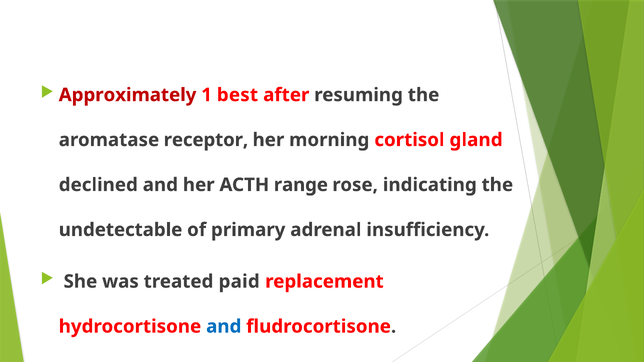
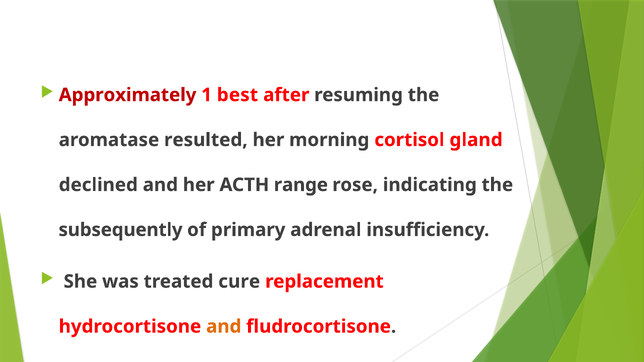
receptor: receptor -> resulted
undetectable: undetectable -> subsequently
paid: paid -> cure
and at (224, 327) colour: blue -> orange
